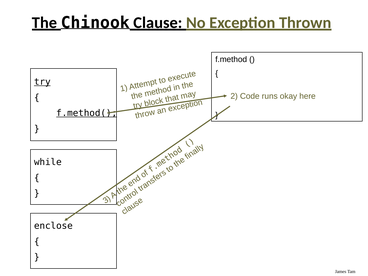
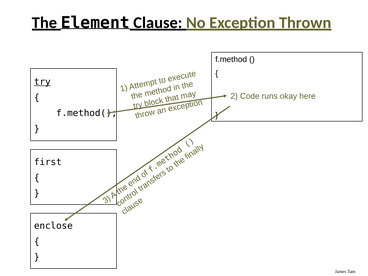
Chinook: Chinook -> Element
f.method( underline: present -> none
while: while -> first
